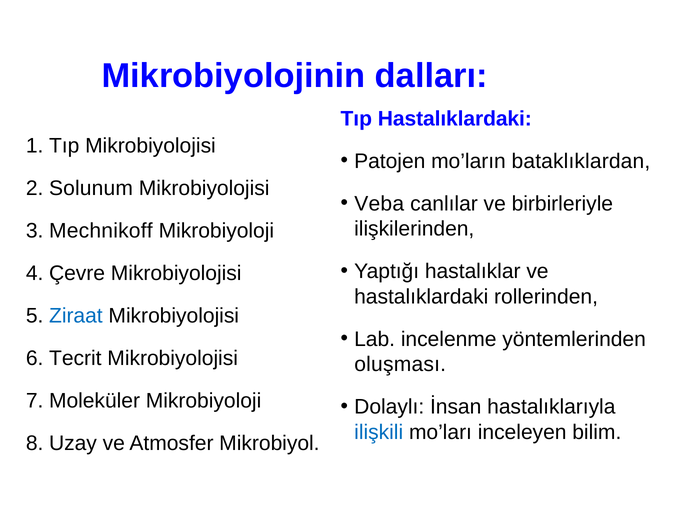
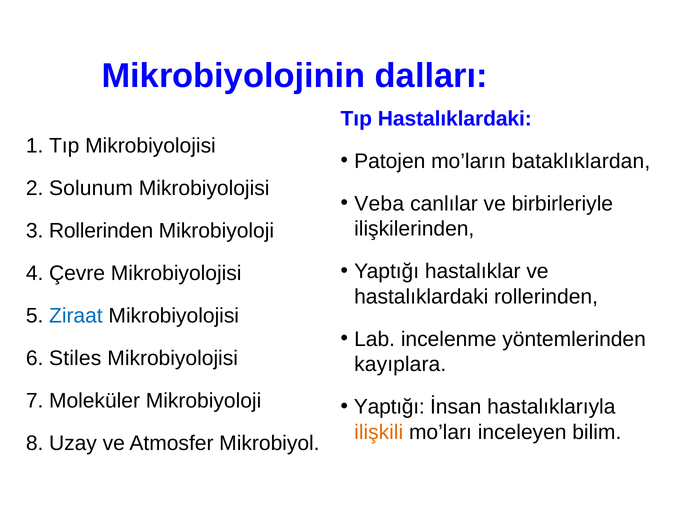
Mechnikoff at (101, 231): Mechnikoff -> Rollerinden
Tecrit: Tecrit -> Stiles
oluşması: oluşması -> kayıplara
Dolaylı at (389, 407): Dolaylı -> Yaptığı
ilişkili colour: blue -> orange
